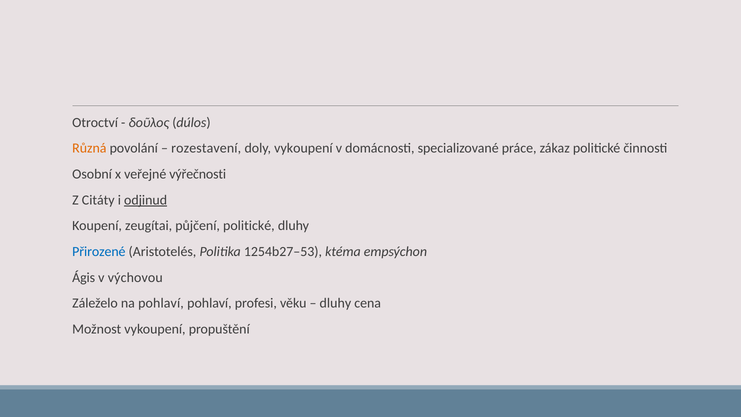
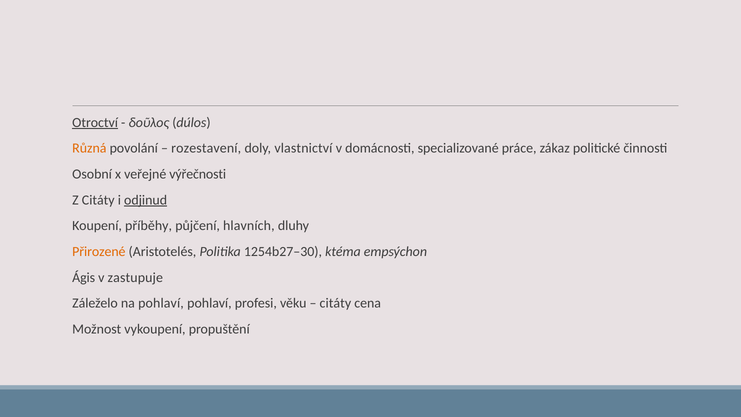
Otroctví underline: none -> present
doly vykoupení: vykoupení -> vlastnictví
zeugítai: zeugítai -> příběhy
půjčení politické: politické -> hlavních
Přirozené colour: blue -> orange
1254b27–53: 1254b27–53 -> 1254b27–30
výchovou: výchovou -> zastupuje
dluhy at (335, 303): dluhy -> citáty
